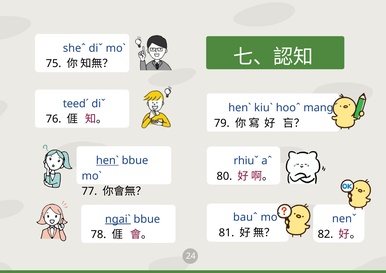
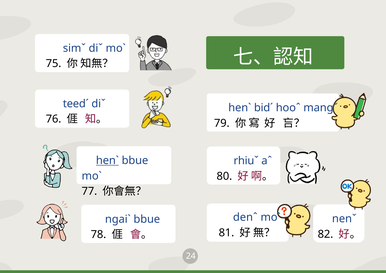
sheˆ: sheˆ -> simˇ
kiuˋ: kiuˋ -> bidˊ
bauˆ: bauˆ -> denˆ
ngaiˋ underline: present -> none
